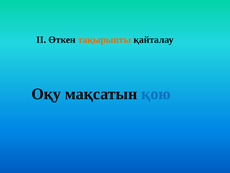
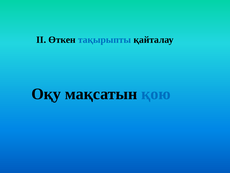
тақырыпты colour: orange -> blue
